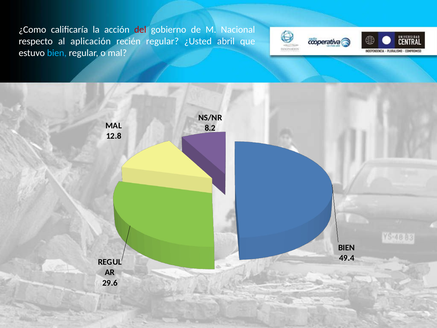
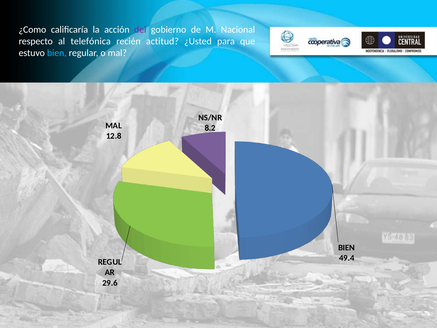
del colour: red -> purple
aplicación: aplicación -> telefónica
recién regular: regular -> actitud
abril: abril -> para
